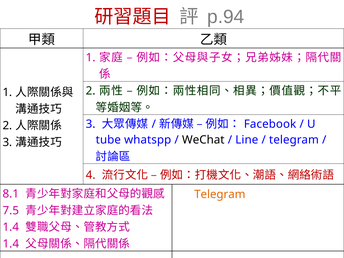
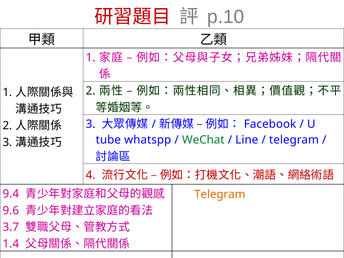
p.94: p.94 -> p.10
WeChat colour: black -> green
8.1: 8.1 -> 9.4
7.5: 7.5 -> 9.6
1.4 at (11, 227): 1.4 -> 3.7
